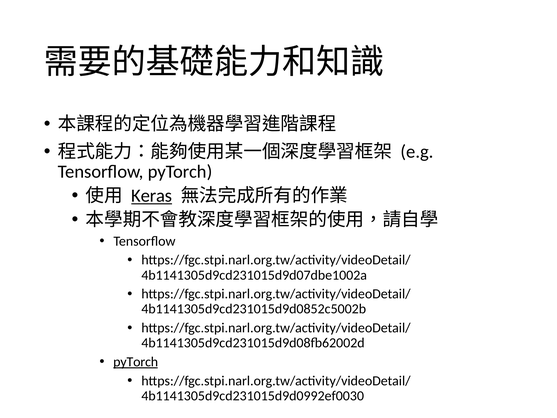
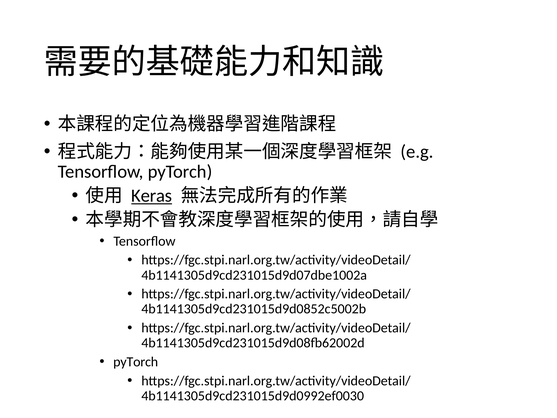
pyTorch at (136, 362) underline: present -> none
